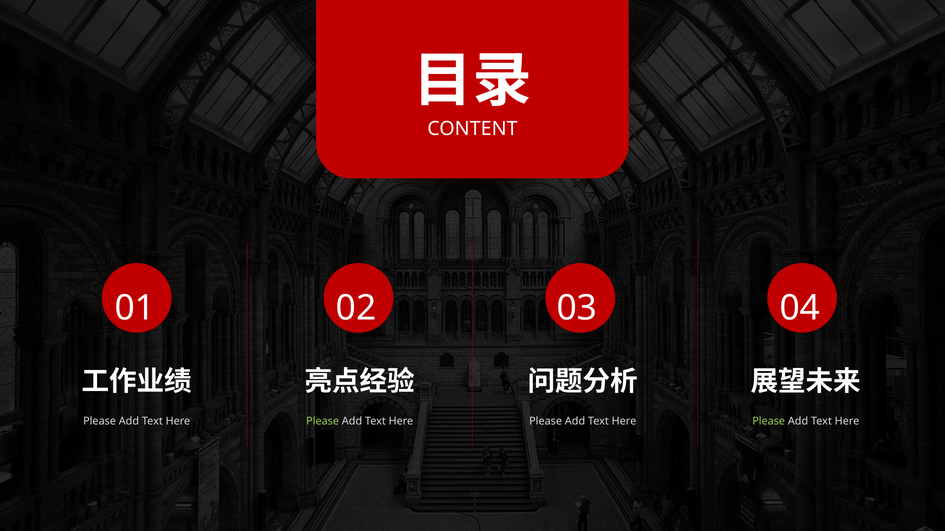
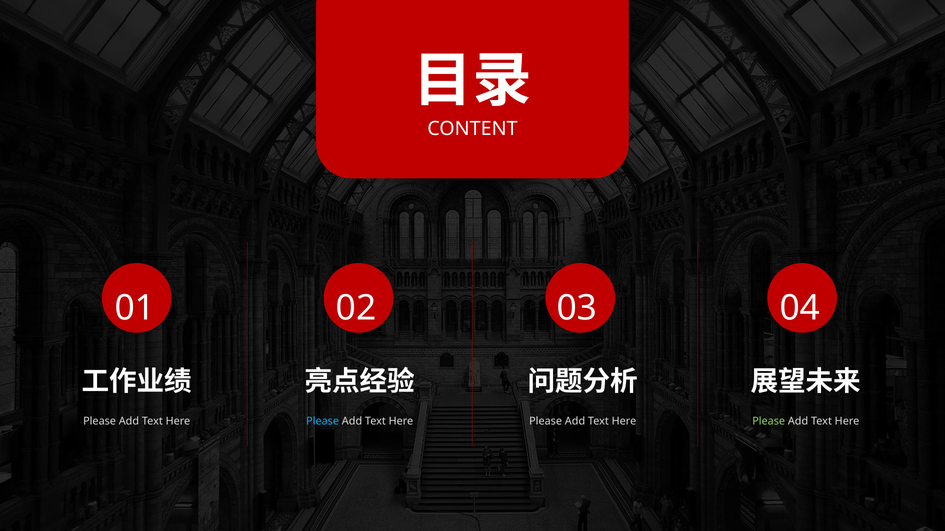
Please at (323, 422) colour: light green -> light blue
